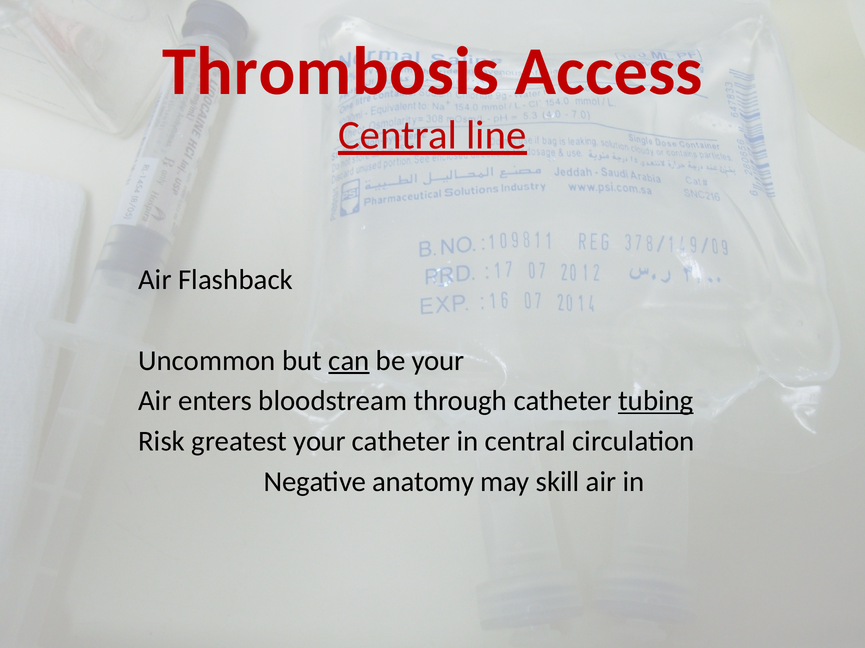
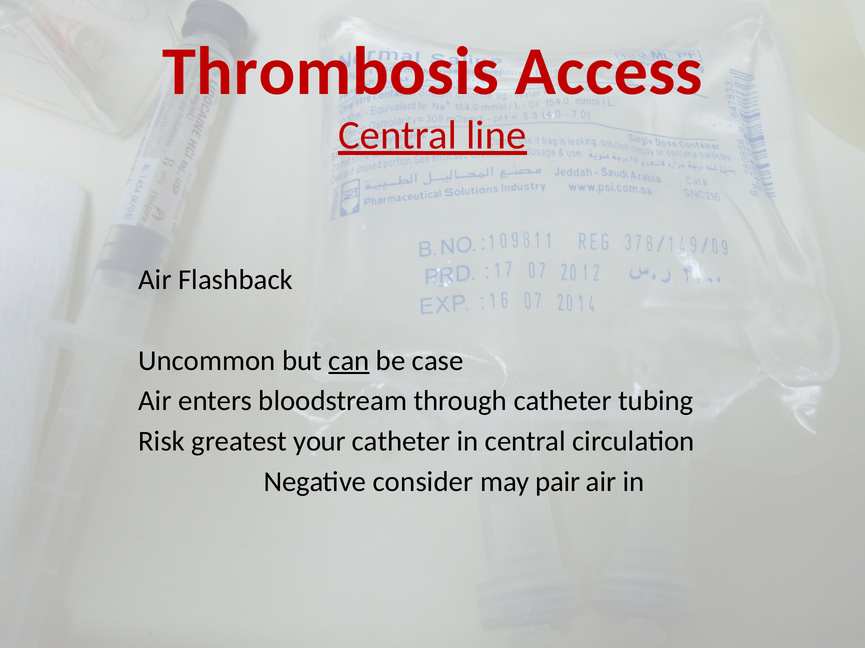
be your: your -> case
tubing underline: present -> none
anatomy: anatomy -> consider
skill: skill -> pair
